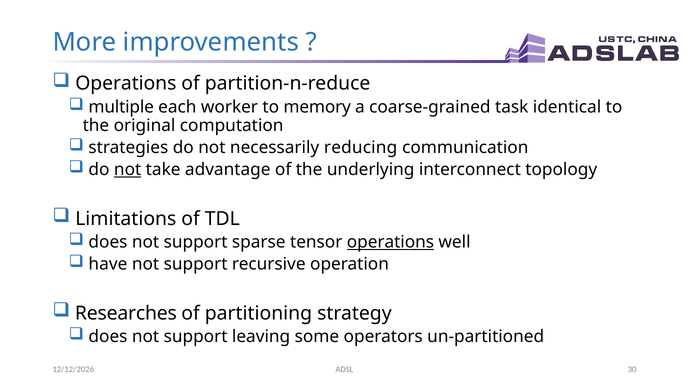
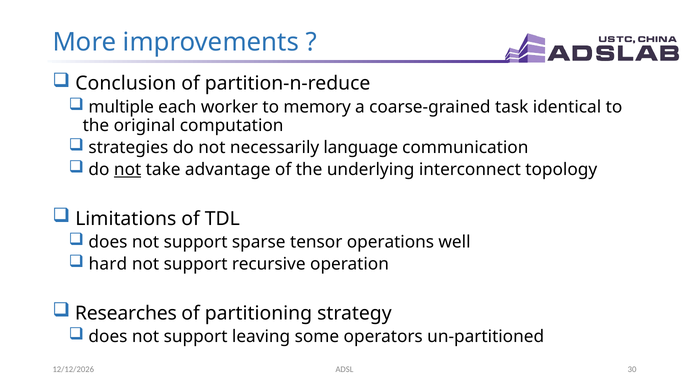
Operations at (126, 84): Operations -> Conclusion
reducing: reducing -> language
operations at (390, 242) underline: present -> none
have: have -> hard
